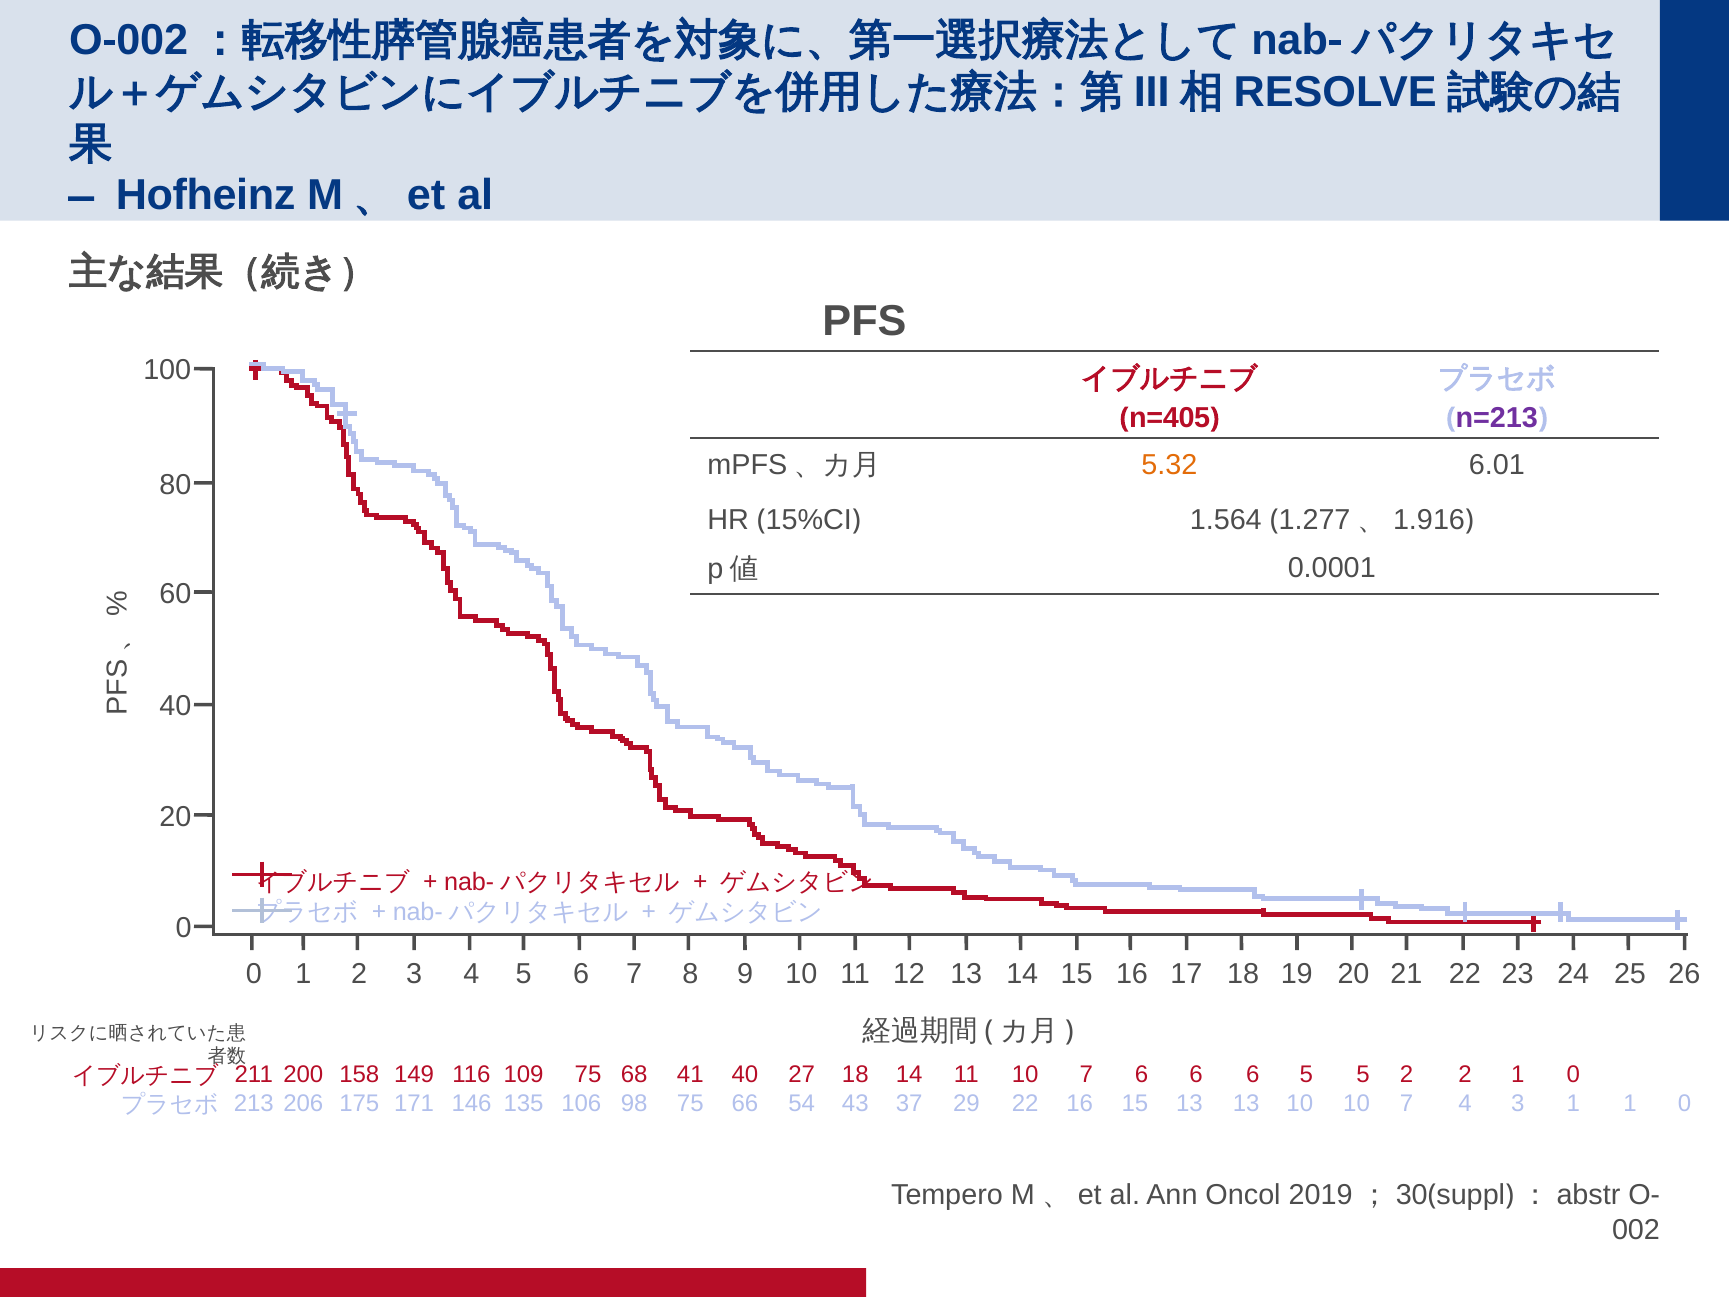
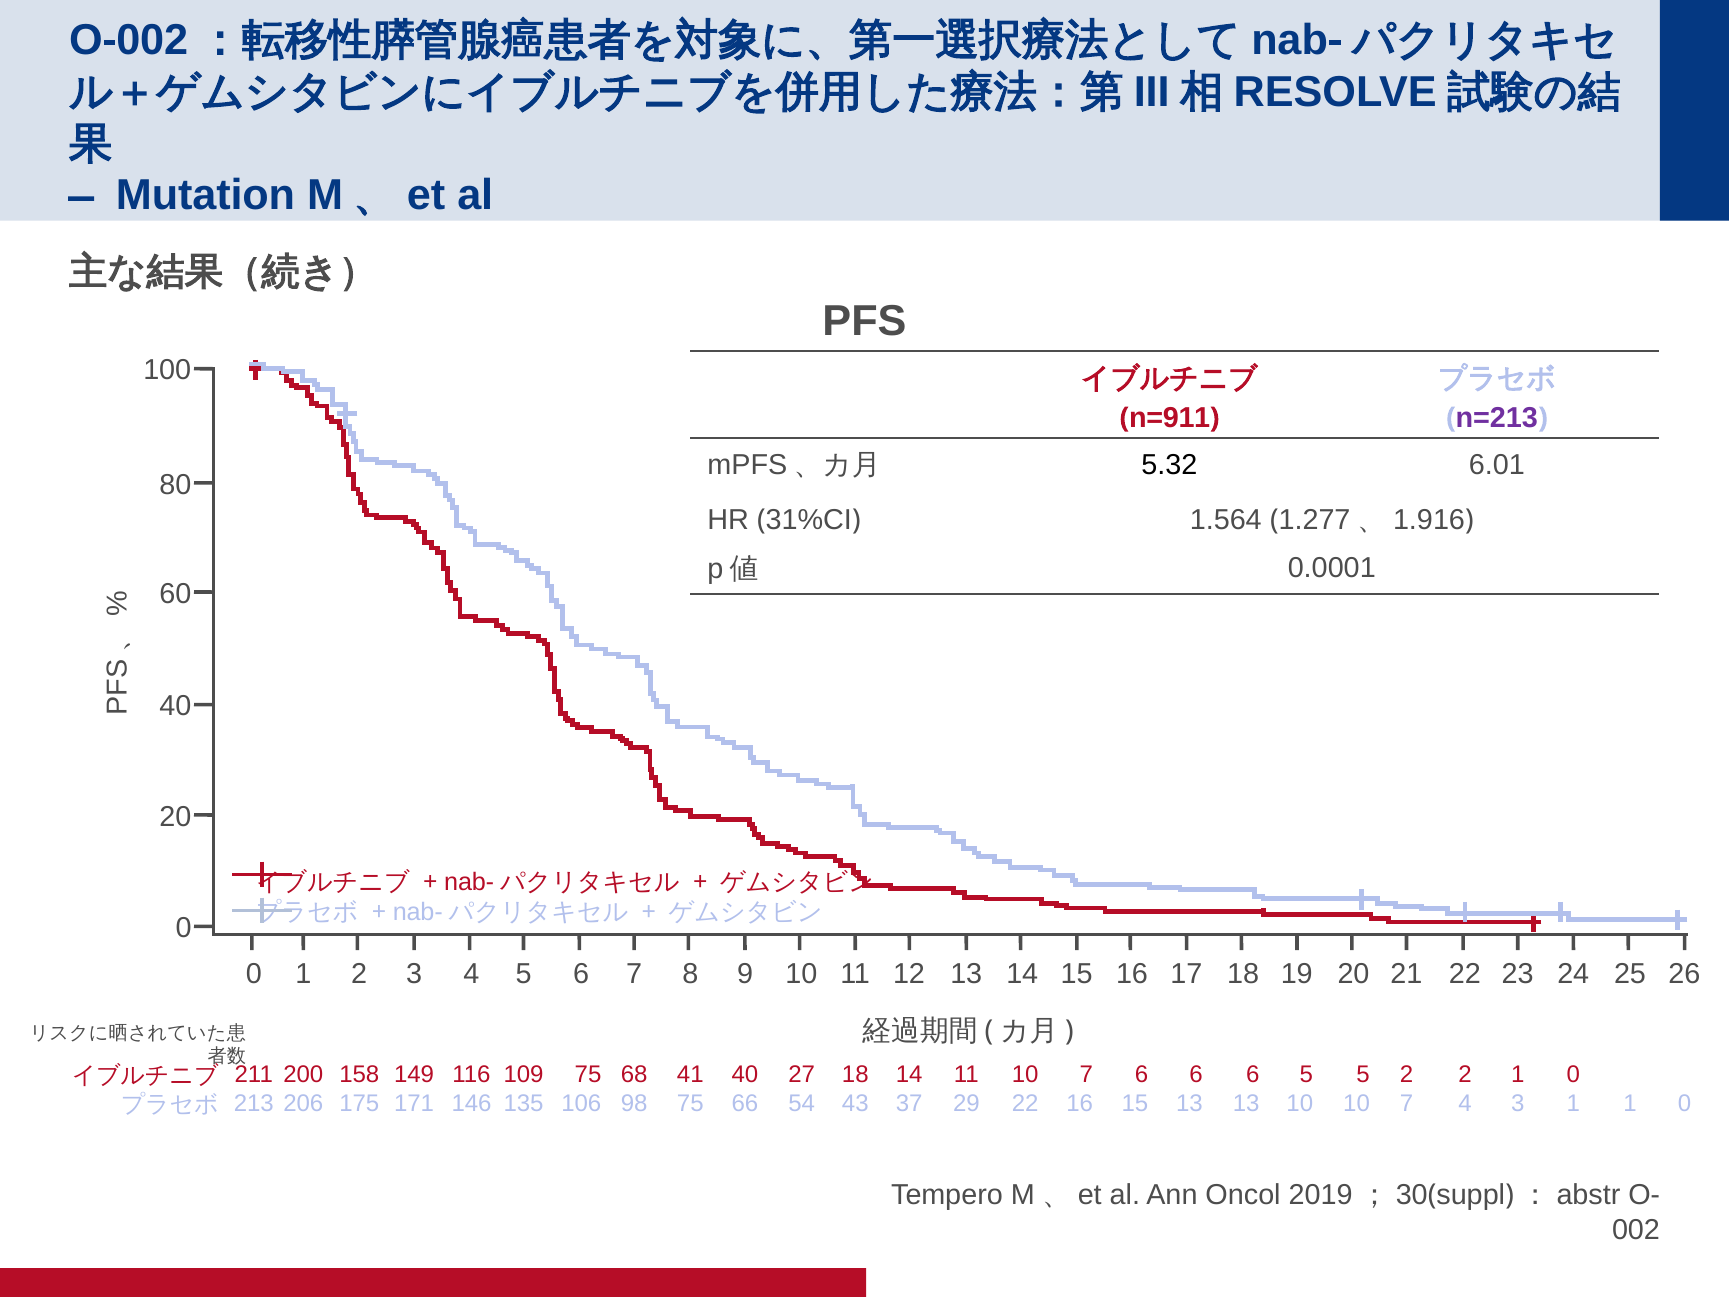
Hofheinz: Hofheinz -> Mutation
n=405: n=405 -> n=911
5.32 colour: orange -> black
15%CI: 15%CI -> 31%CI
